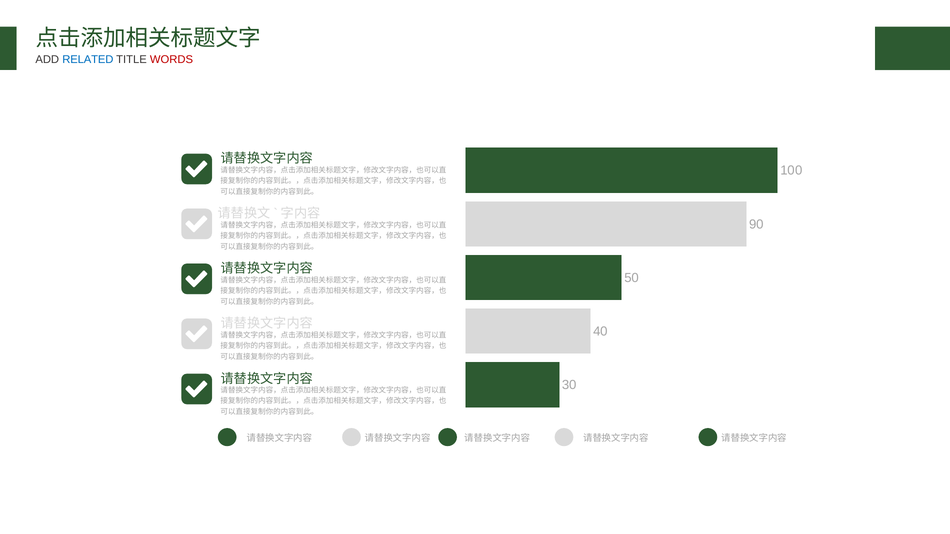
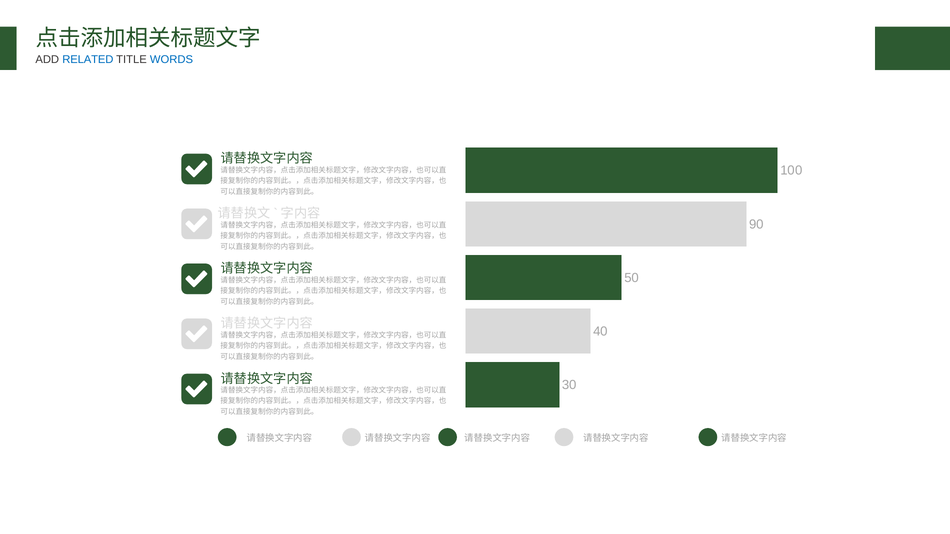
WORDS colour: red -> blue
